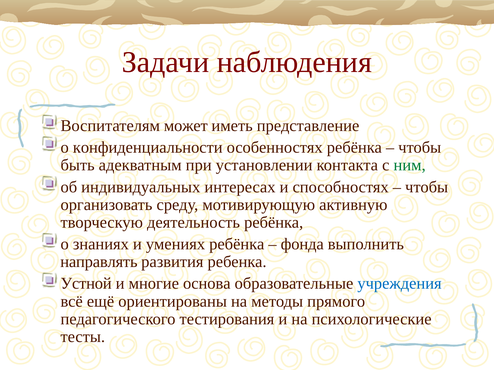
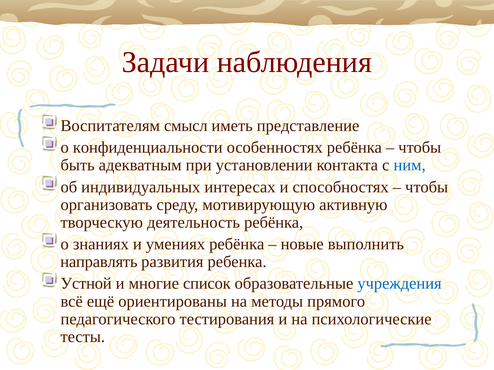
может: может -> смысл
ним colour: green -> blue
фонда: фонда -> новые
основа: основа -> список
